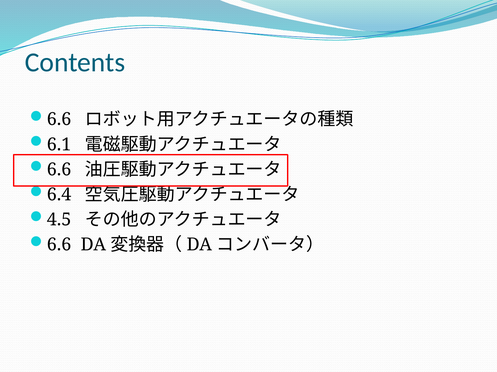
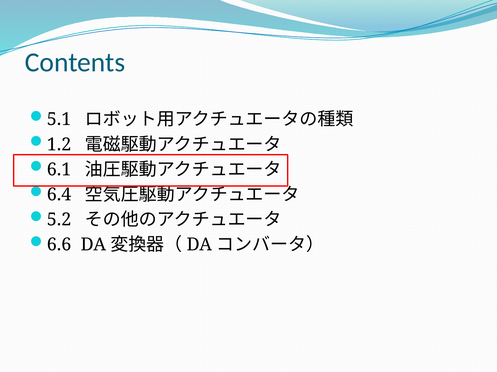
6.6 at (59, 120): 6.6 -> 5.1
6.1: 6.1 -> 1.2
6.6 at (59, 170): 6.6 -> 6.1
4.5: 4.5 -> 5.2
